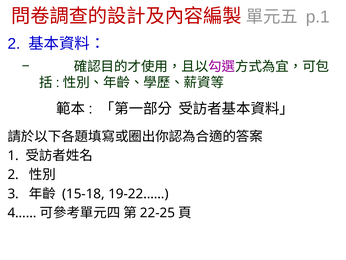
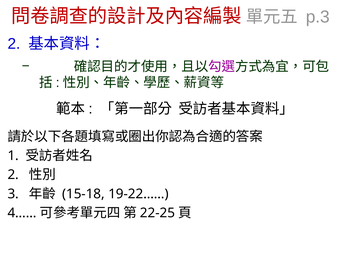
p.1: p.1 -> p.3
